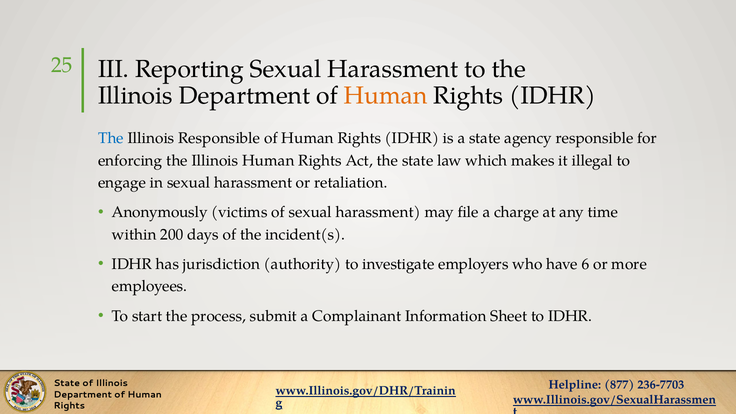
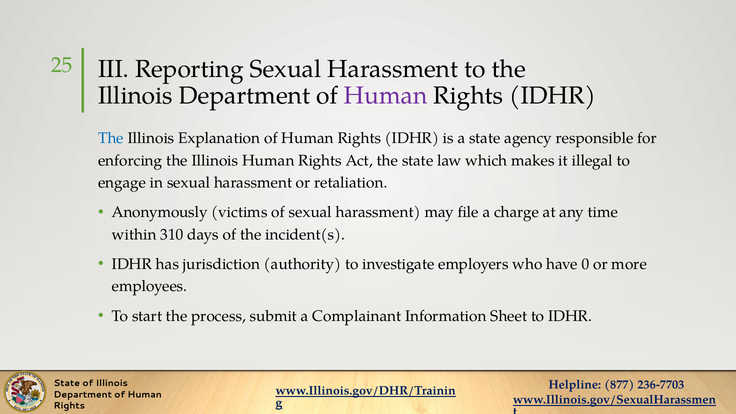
Human at (386, 96) colour: orange -> purple
Illinois Responsible: Responsible -> Explanation
200: 200 -> 310
6: 6 -> 0
